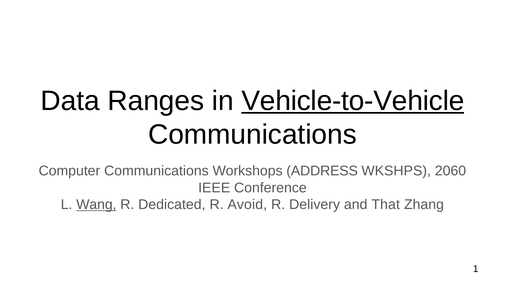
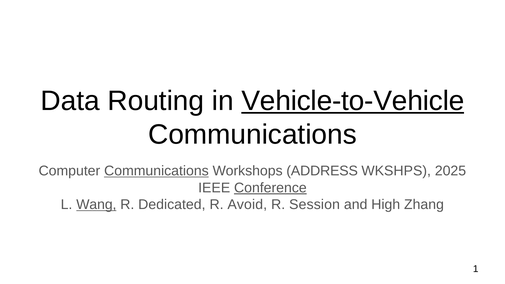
Ranges: Ranges -> Routing
Communications at (156, 171) underline: none -> present
2060: 2060 -> 2025
Conference underline: none -> present
Delivery: Delivery -> Session
That: That -> High
